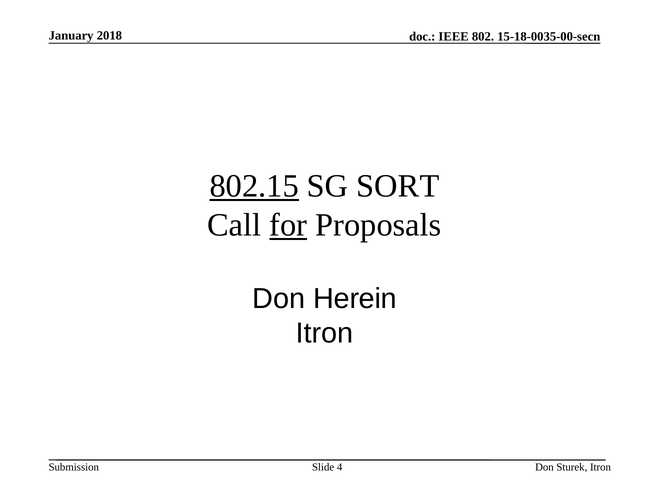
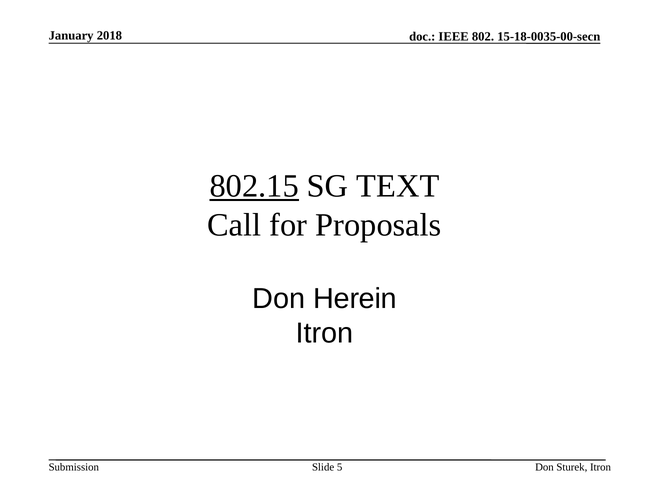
SORT: SORT -> TEXT
for underline: present -> none
4: 4 -> 5
